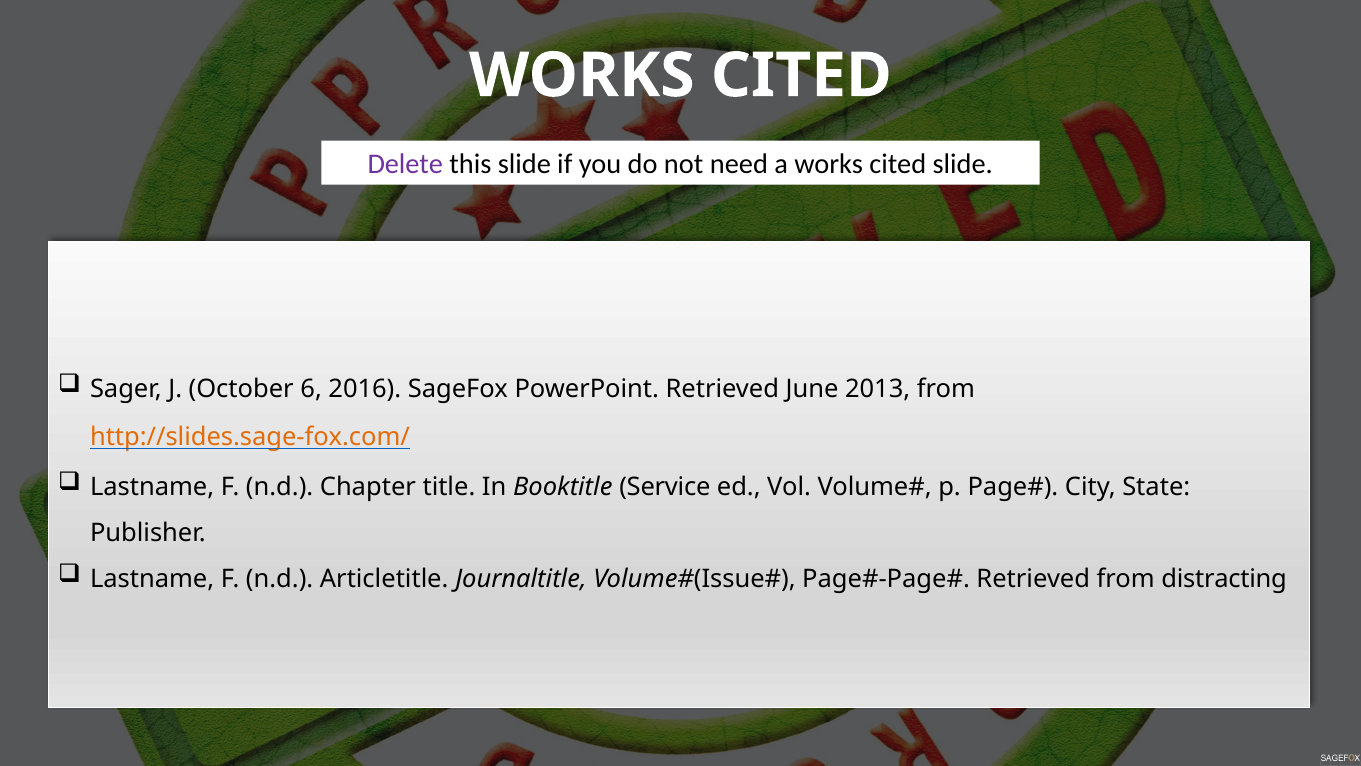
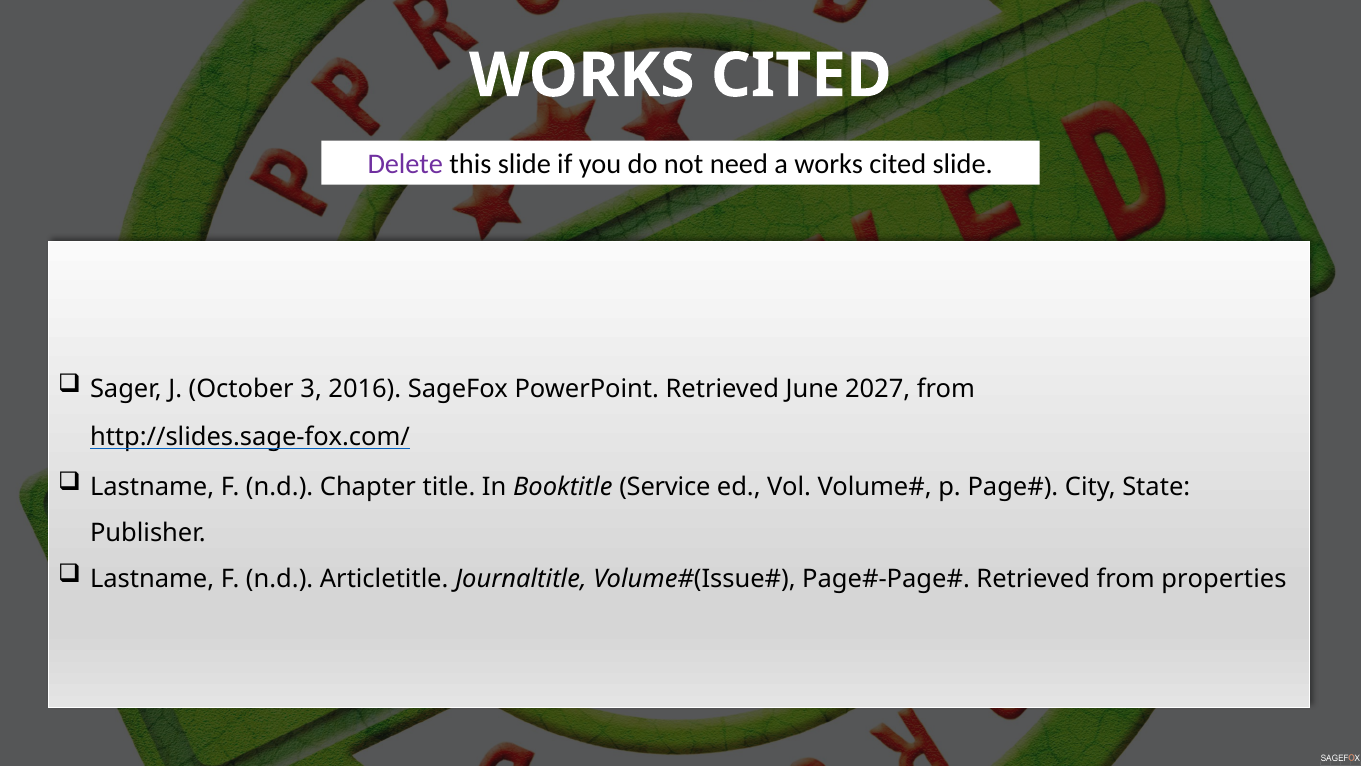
6: 6 -> 3
2013: 2013 -> 2027
http://slides.sage-fox.com/ colour: orange -> black
distracting: distracting -> properties
